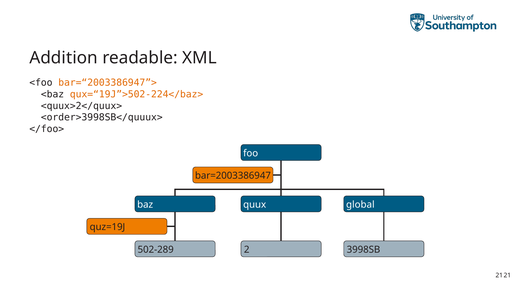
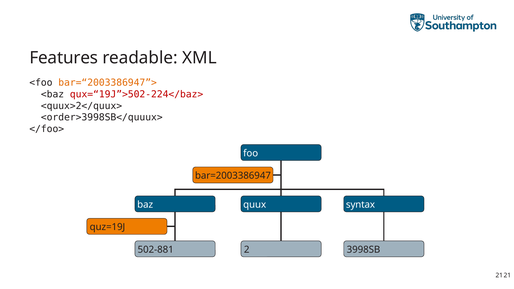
Addition: Addition -> Features
qux=“19J”>502-224</baz> colour: orange -> red
global: global -> syntax
502-289: 502-289 -> 502-881
